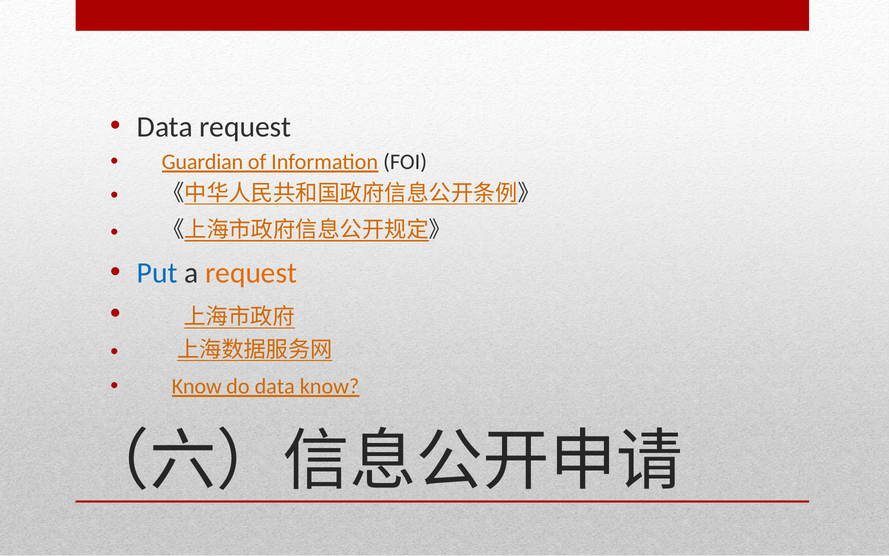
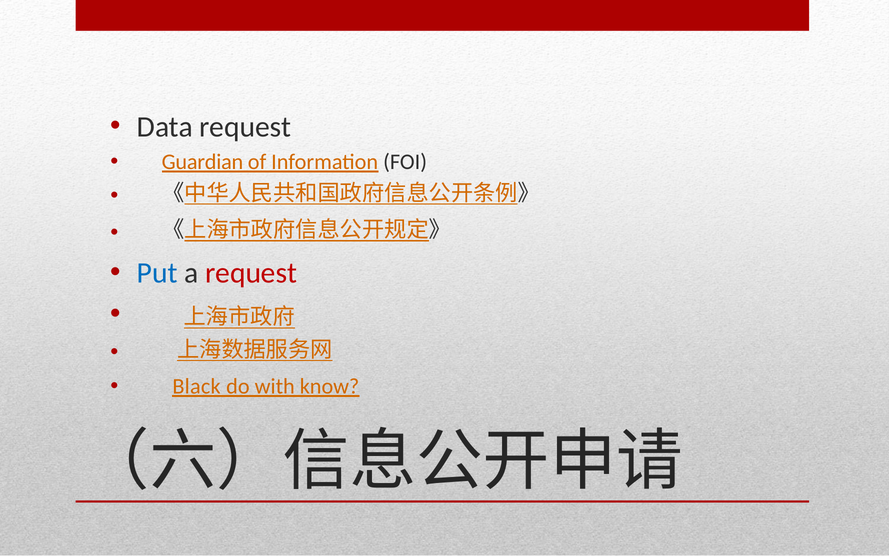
request at (251, 273) colour: orange -> red
Know at (197, 386): Know -> Black
do data: data -> with
